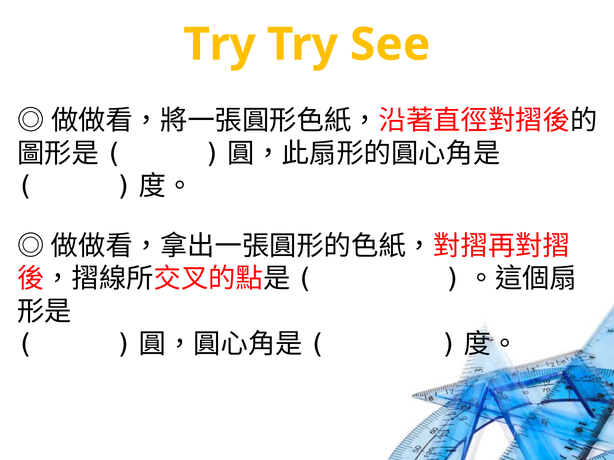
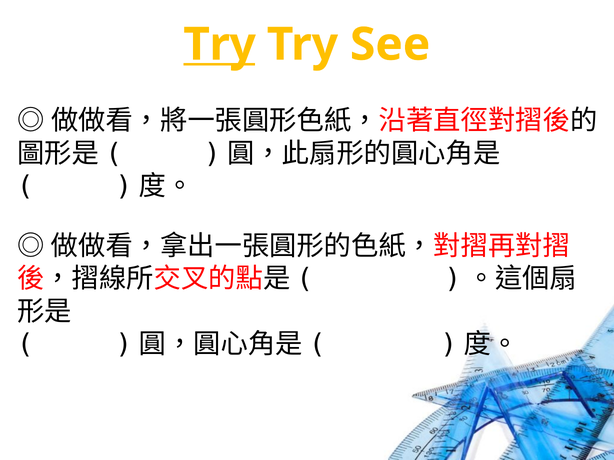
Try at (220, 45) underline: none -> present
